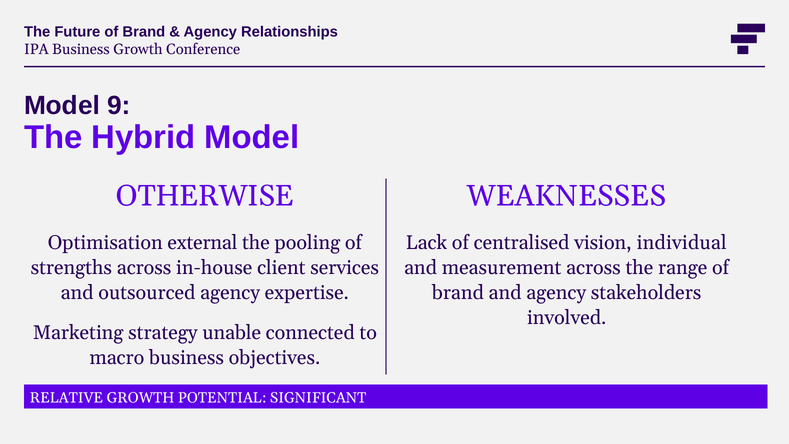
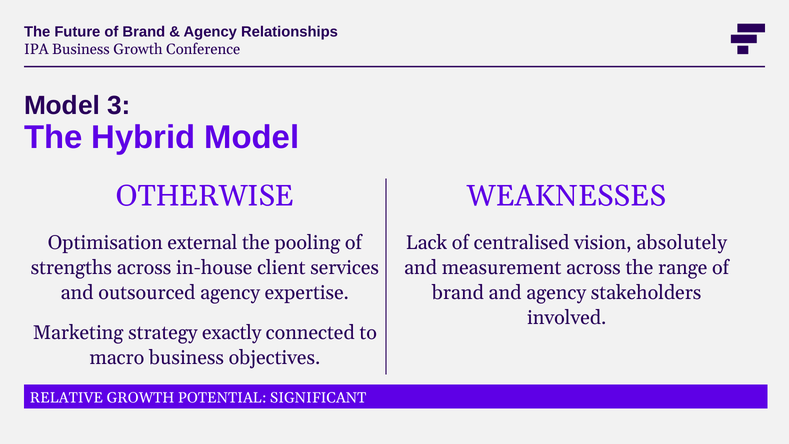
9: 9 -> 3
individual: individual -> absolutely
unable: unable -> exactly
